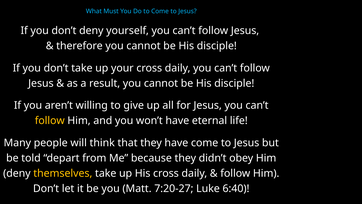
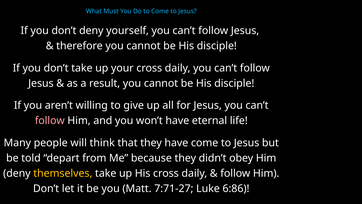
follow at (50, 120) colour: yellow -> pink
7:20-27: 7:20-27 -> 7:71-27
6:40: 6:40 -> 6:86
